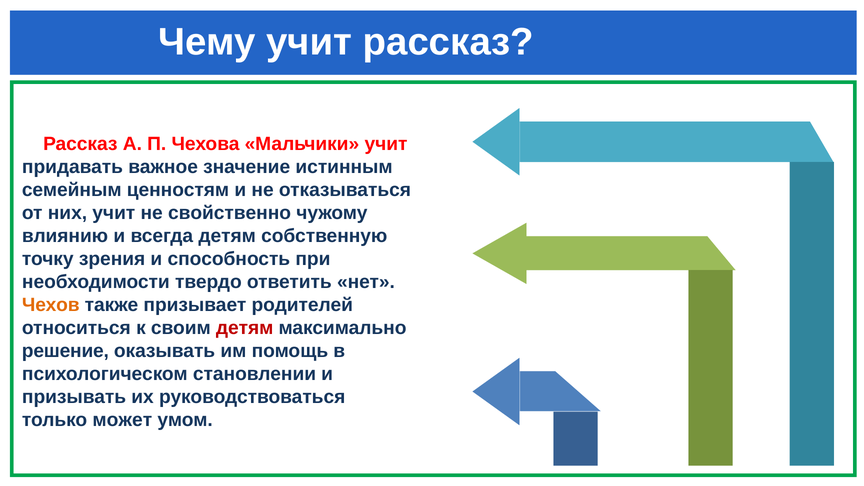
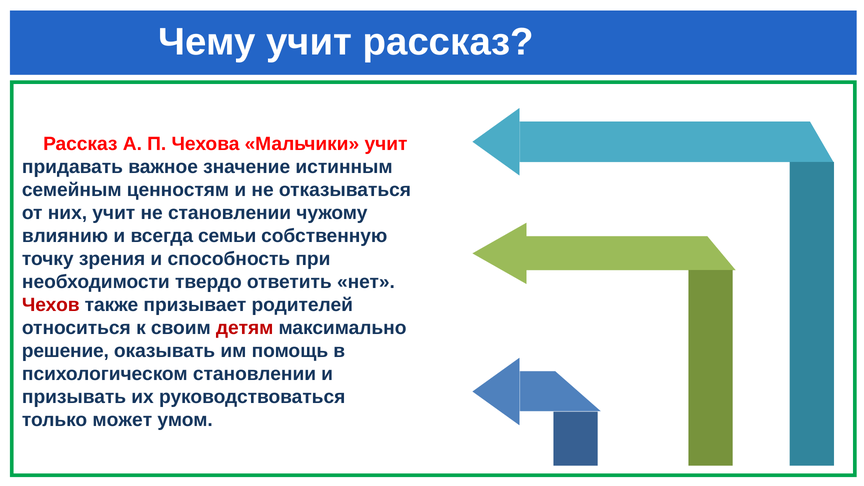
не свойственно: свойственно -> становлении
всегда детям: детям -> семьи
Чехов colour: orange -> red
